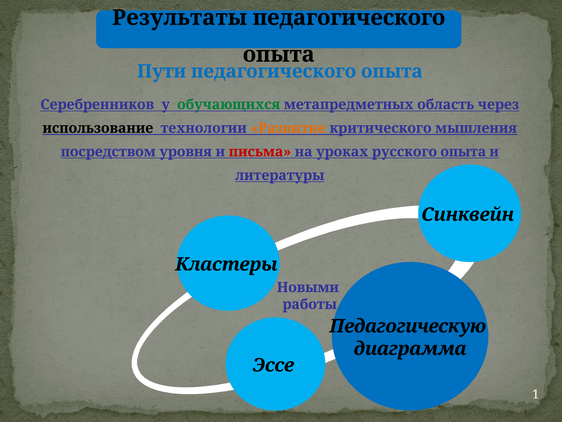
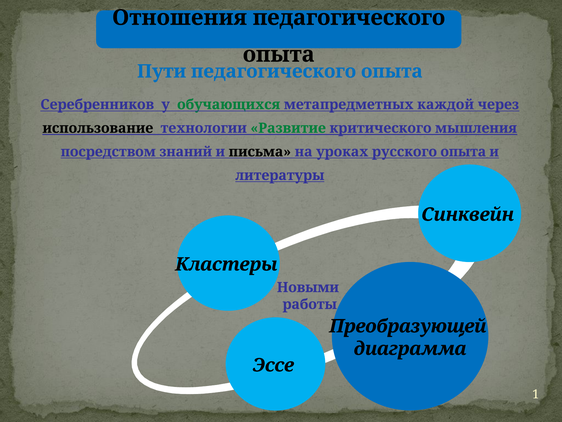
Результаты: Результаты -> Отношения
область: область -> каждой
Развитие colour: orange -> green
уровня: уровня -> знаний
письма colour: red -> black
Педагогическую: Педагогическую -> Преобразующей
